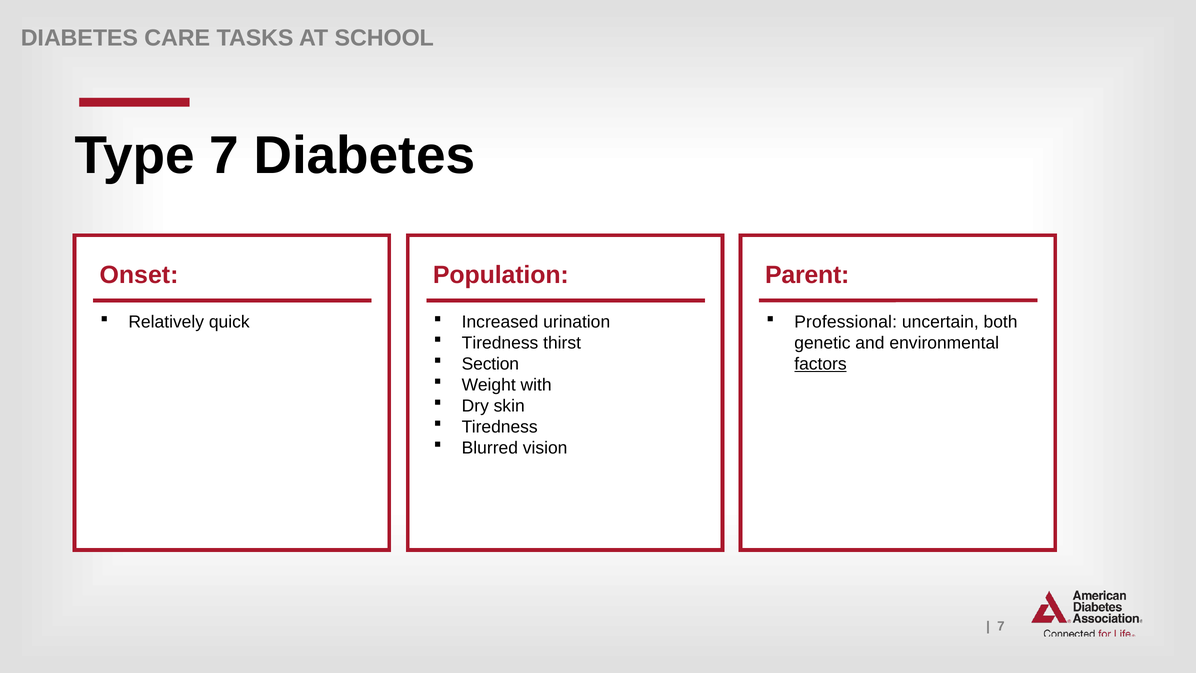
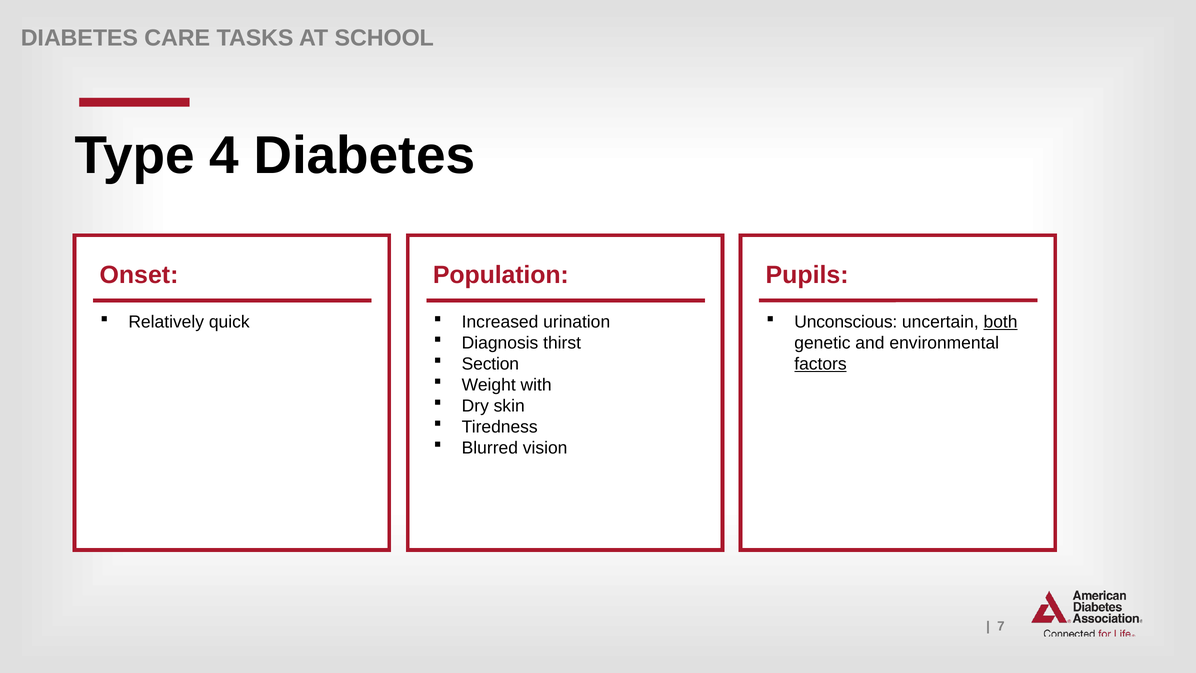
Type 7: 7 -> 4
Parent: Parent -> Pupils
Professional: Professional -> Unconscious
both underline: none -> present
Tiredness at (500, 343): Tiredness -> Diagnosis
